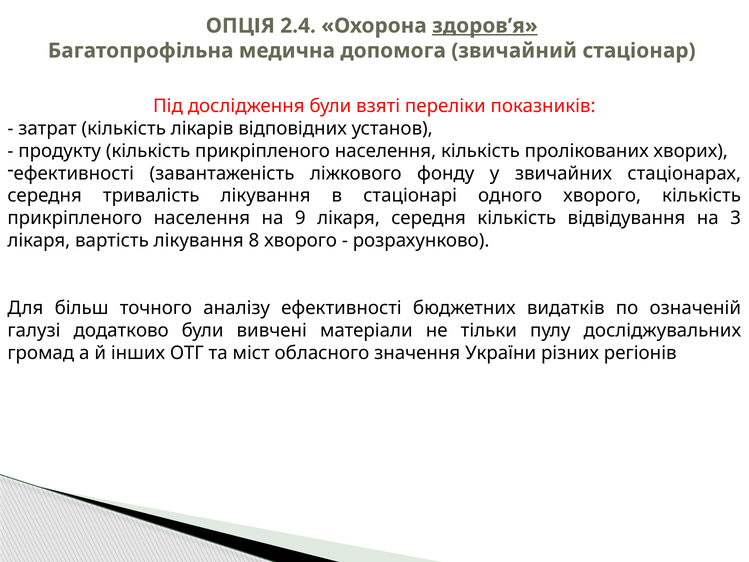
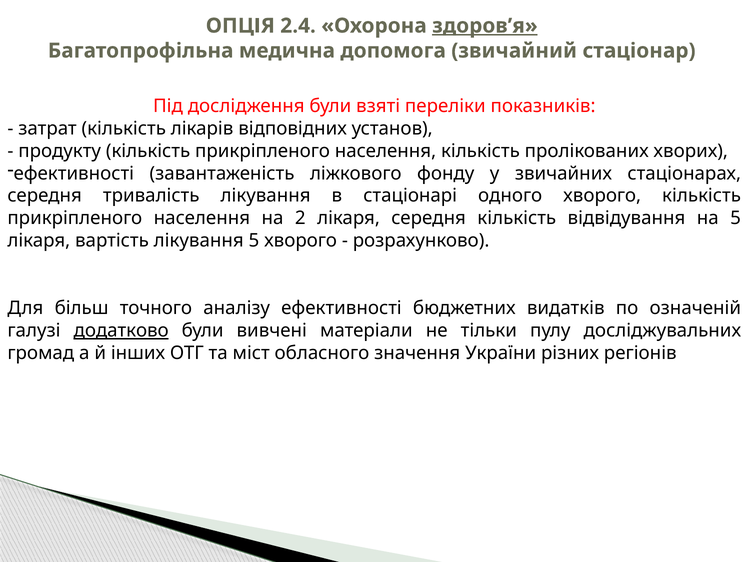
9: 9 -> 2
на 3: 3 -> 5
лікування 8: 8 -> 5
додатково underline: none -> present
